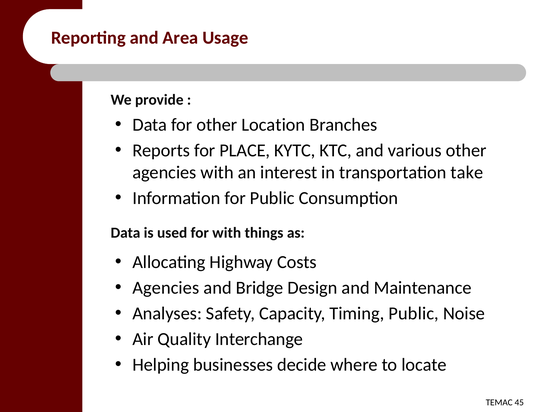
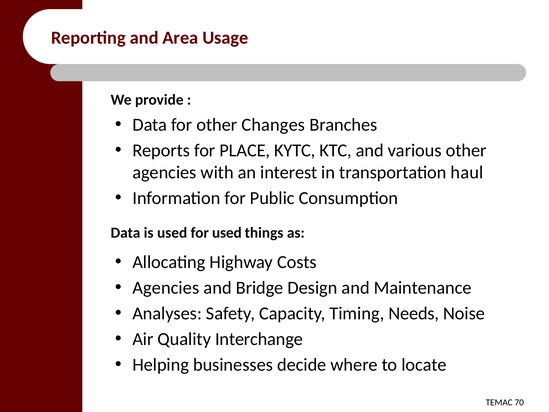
Location: Location -> Changes
take: take -> haul
for with: with -> used
Timing Public: Public -> Needs
45: 45 -> 70
